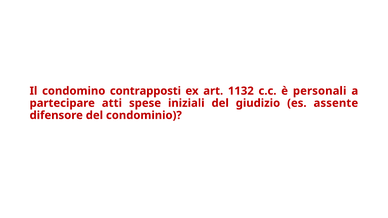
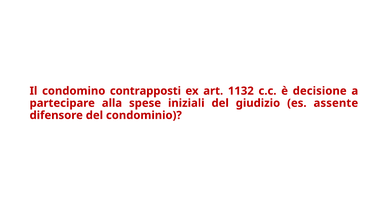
personali: personali -> decisione
atti: atti -> alla
